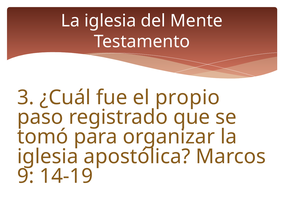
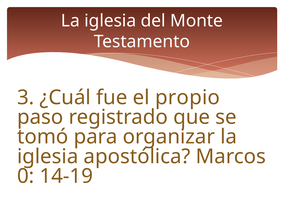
Mente: Mente -> Monte
9: 9 -> 0
